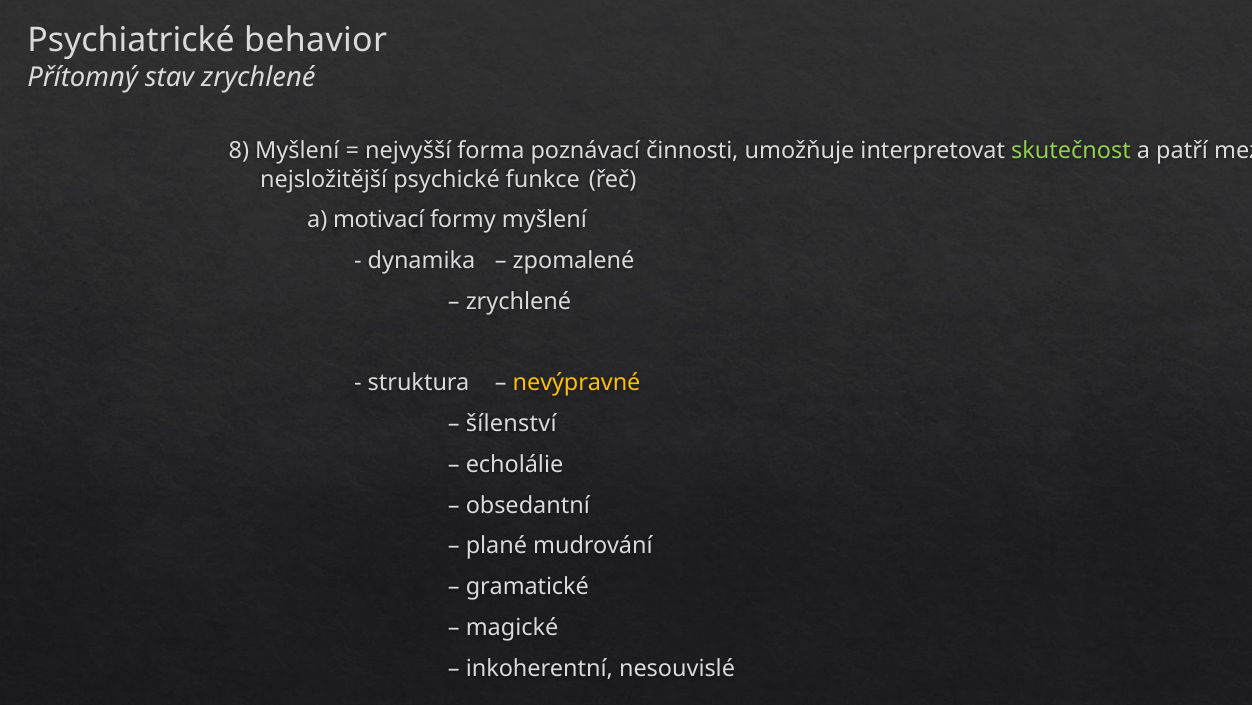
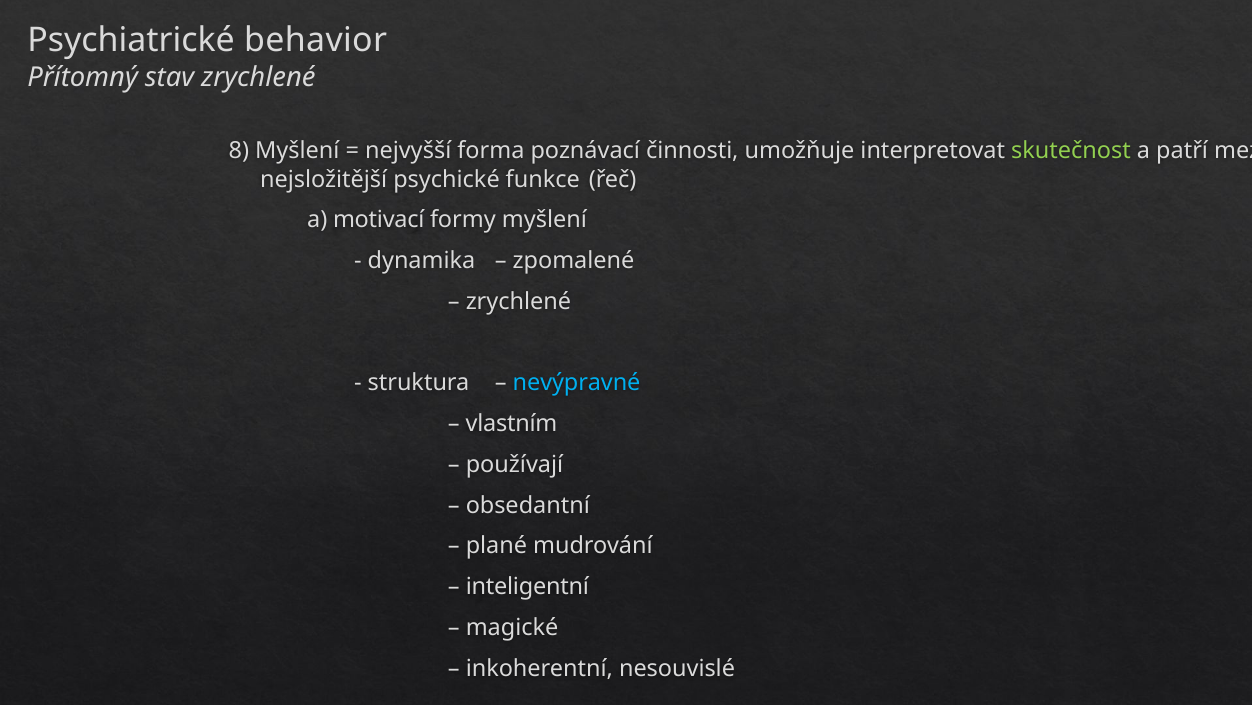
nevýpravné colour: yellow -> light blue
šílenství: šílenství -> vlastním
echolálie: echolálie -> používají
gramatické: gramatické -> inteligentní
